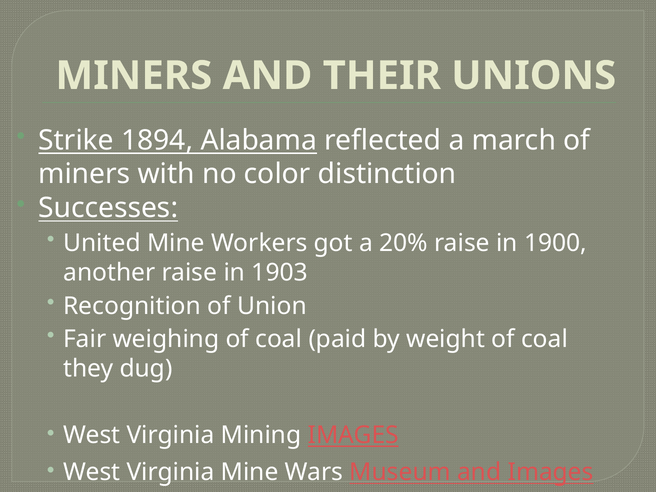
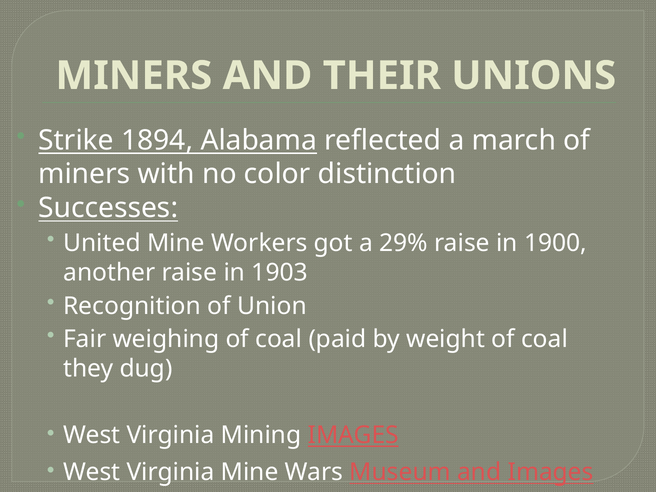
20%: 20% -> 29%
